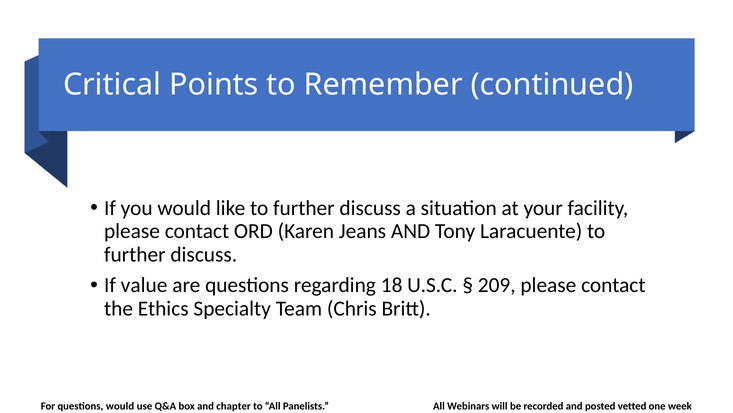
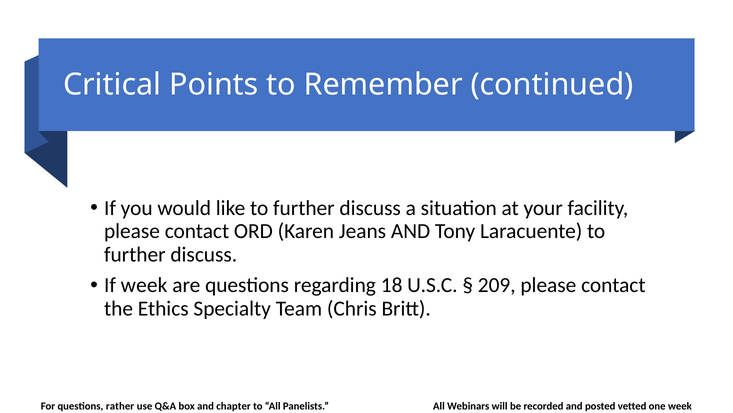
If value: value -> week
questions would: would -> rather
